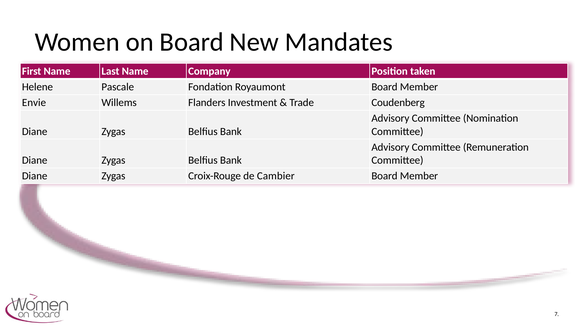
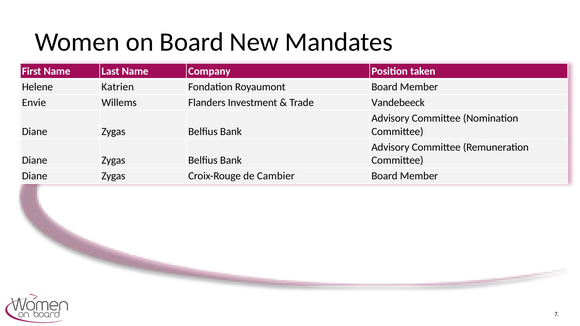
Pascale: Pascale -> Katrien
Coudenberg: Coudenberg -> Vandebeeck
